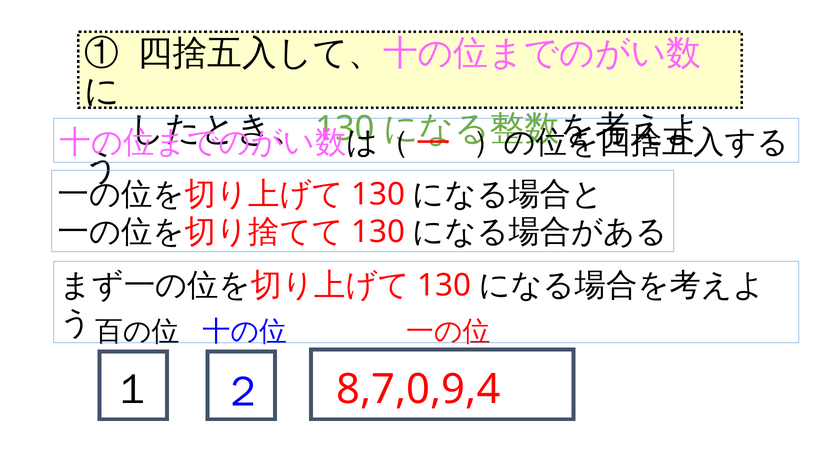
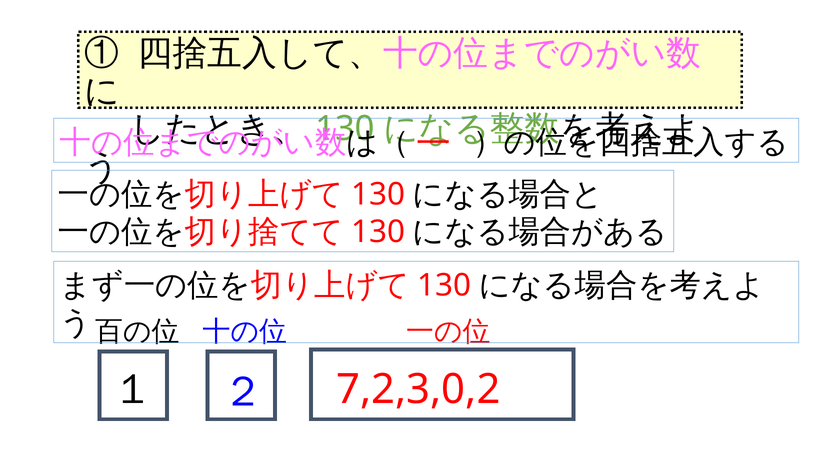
8,7,0,9,4: 8,7,0,9,4 -> 7,2,3,0,2
